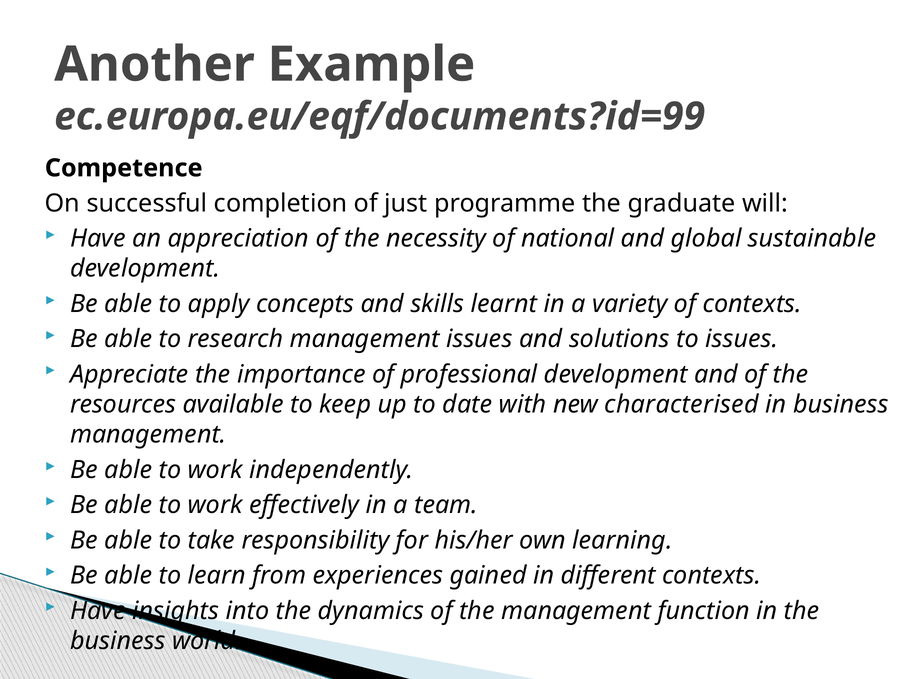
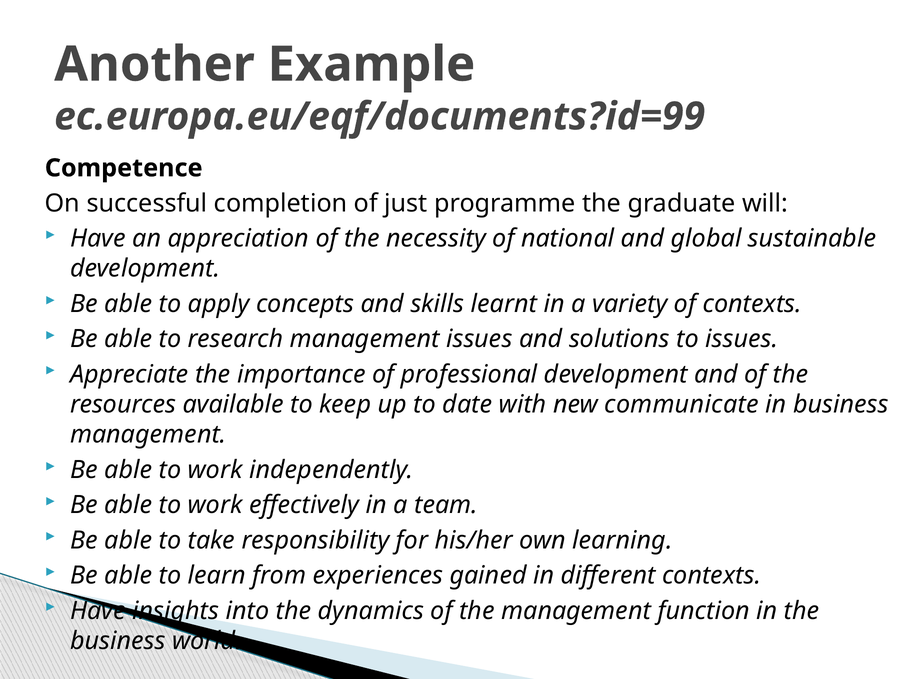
characterised: characterised -> communicate
